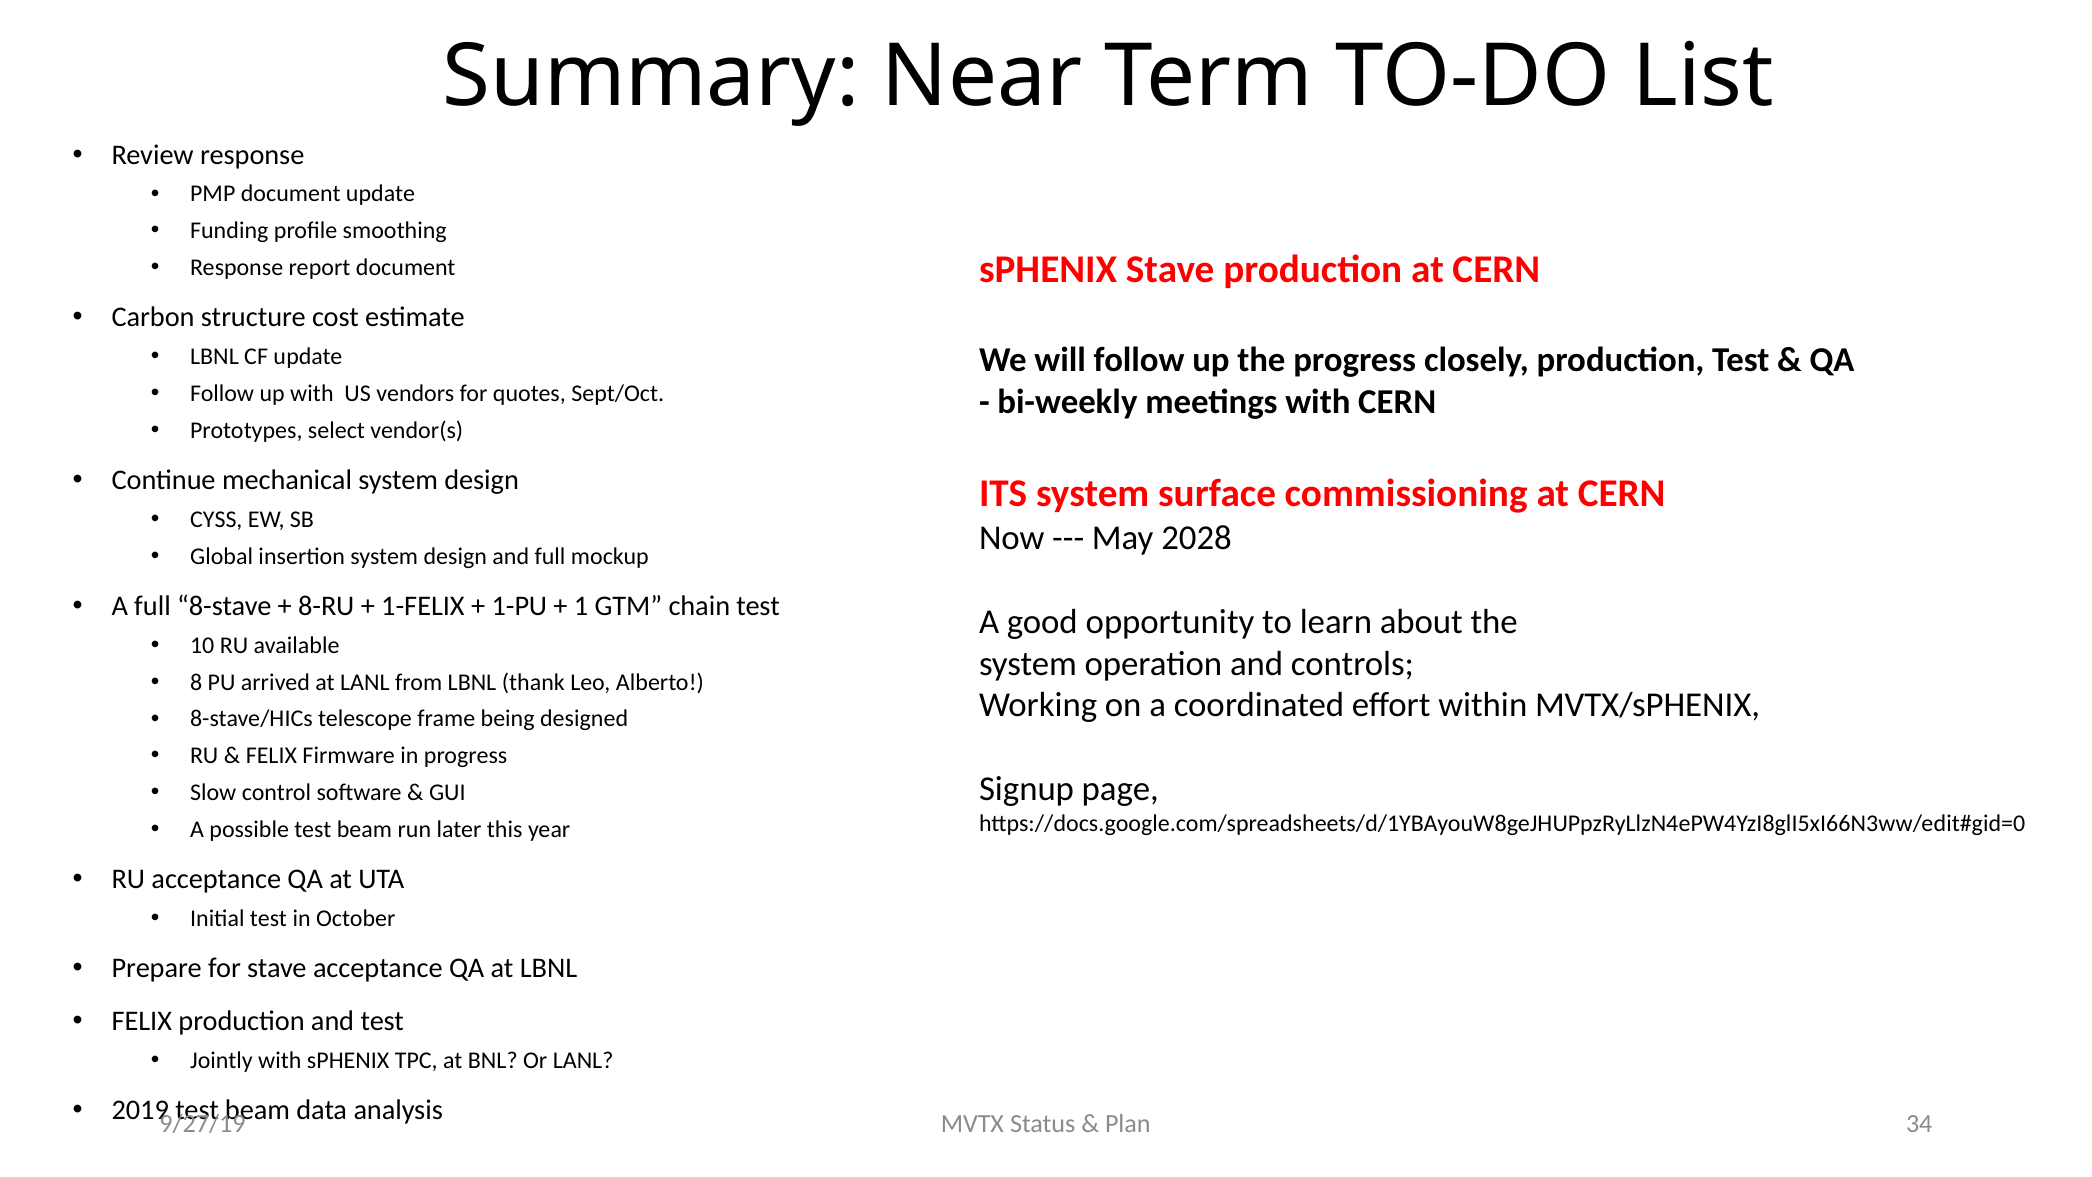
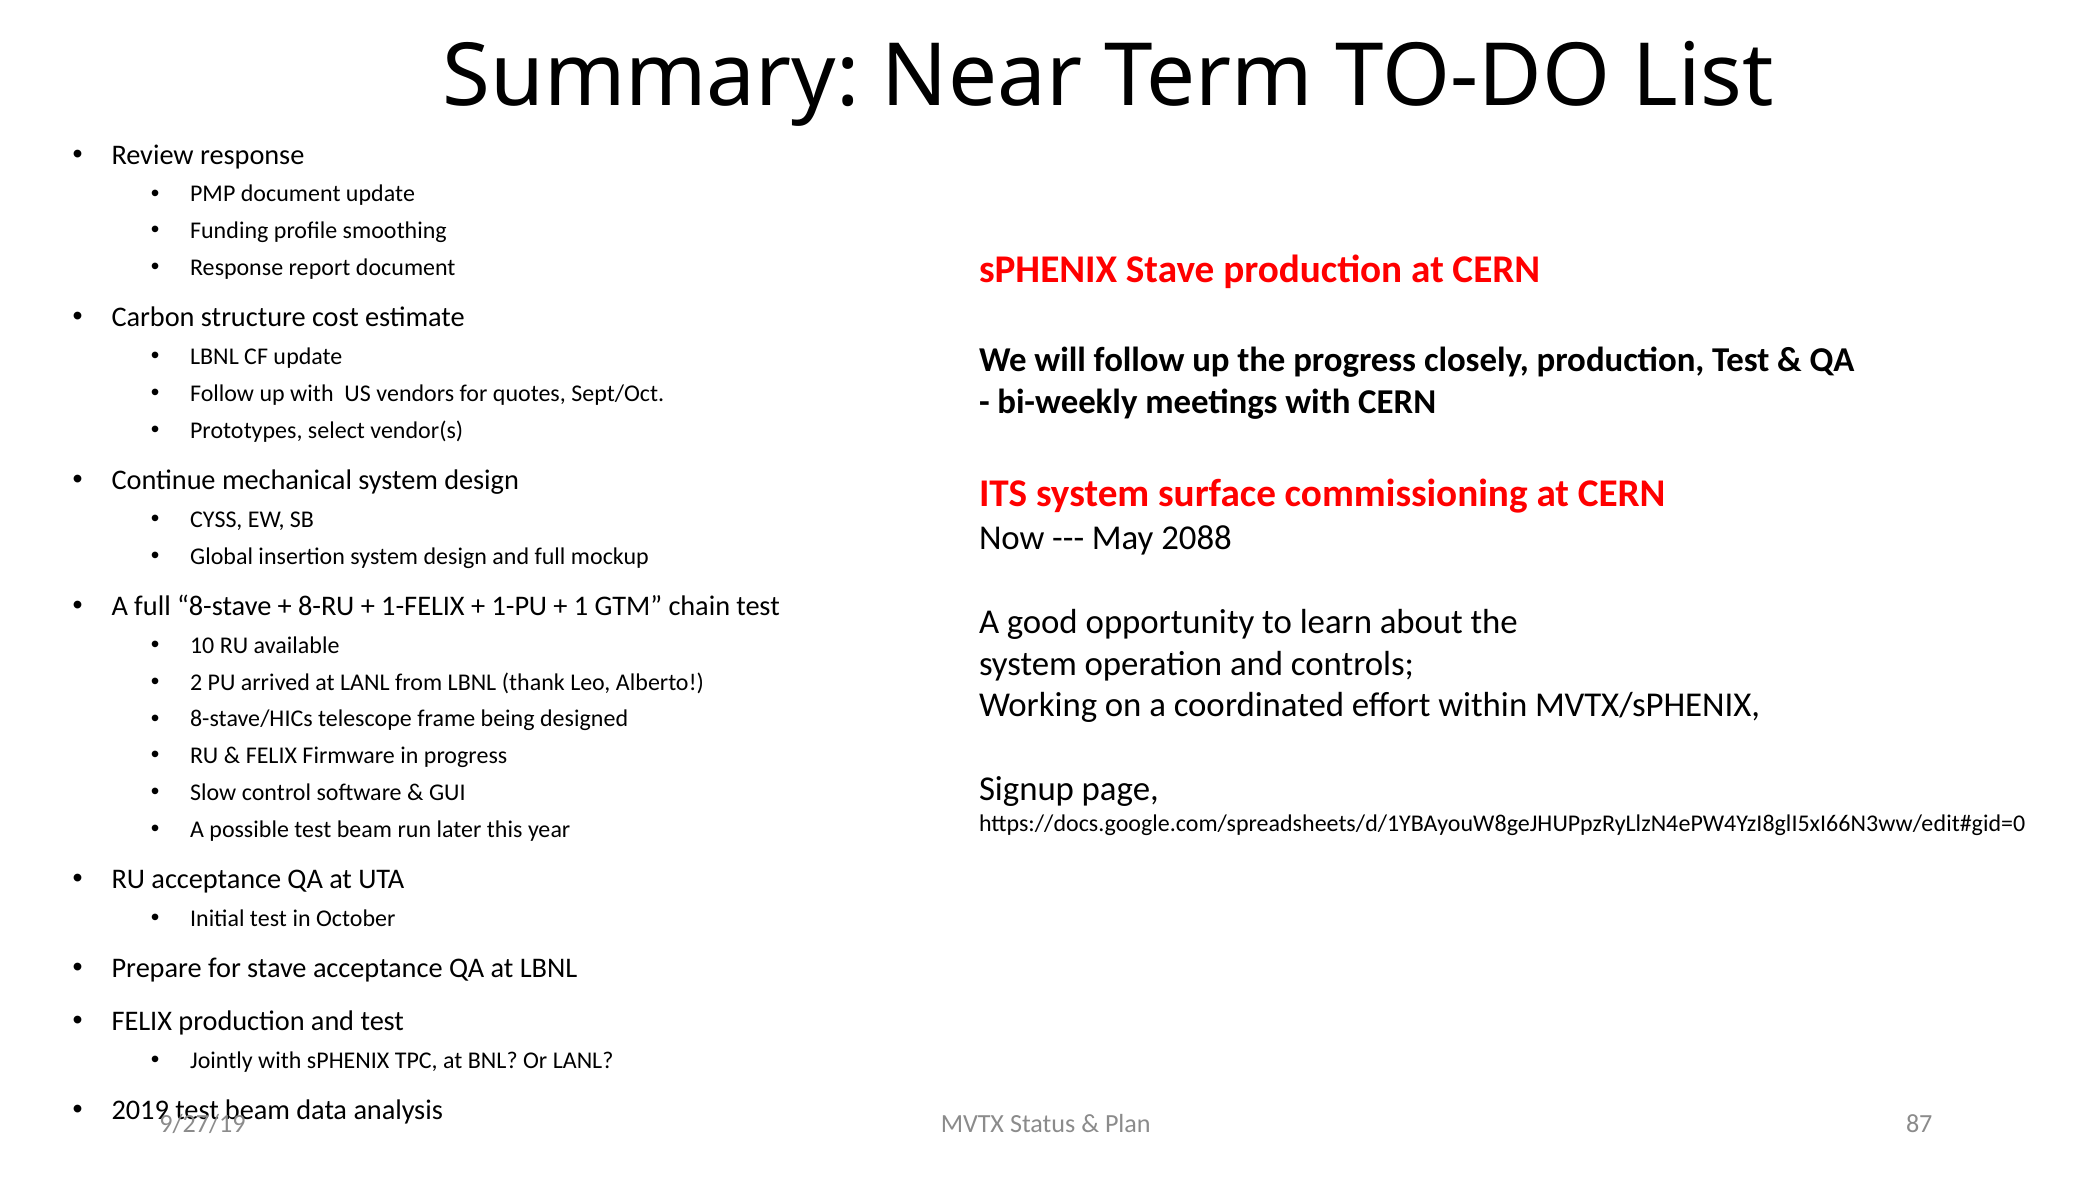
2028: 2028 -> 2088
8: 8 -> 2
34: 34 -> 87
